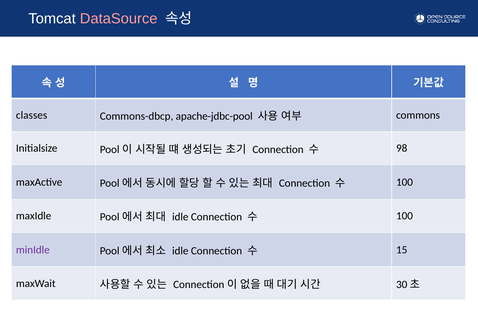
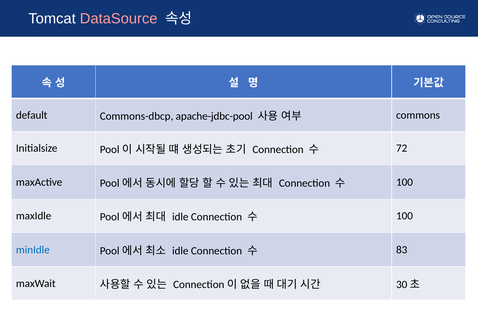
classes: classes -> default
98: 98 -> 72
minIdle colour: purple -> blue
15: 15 -> 83
